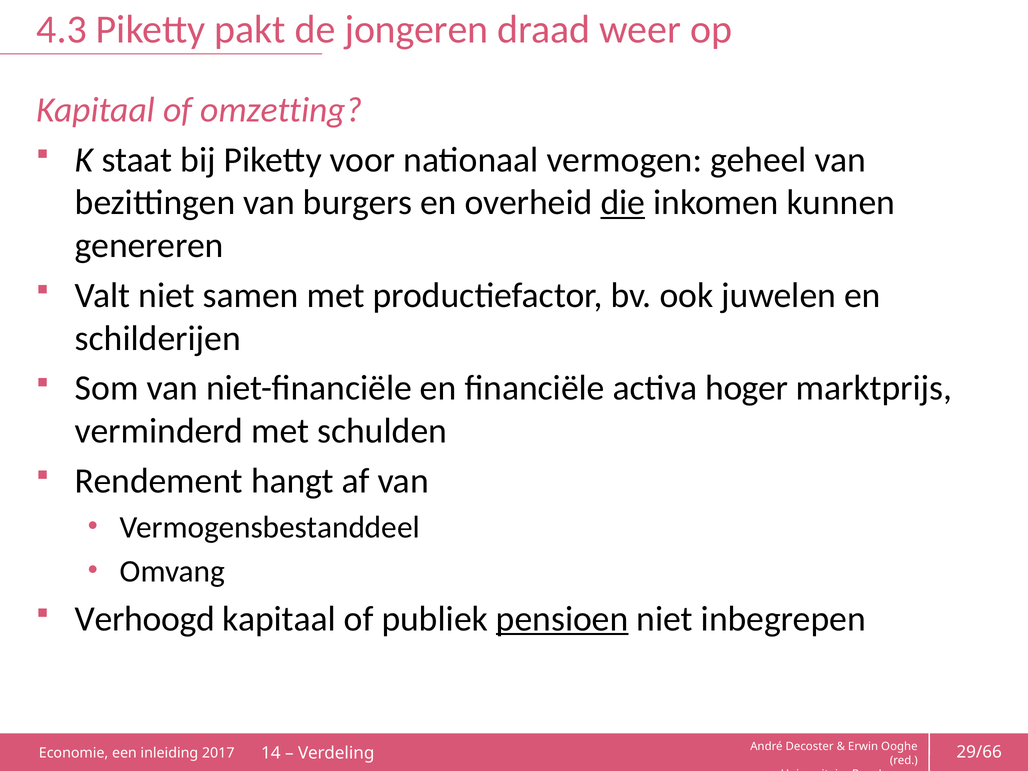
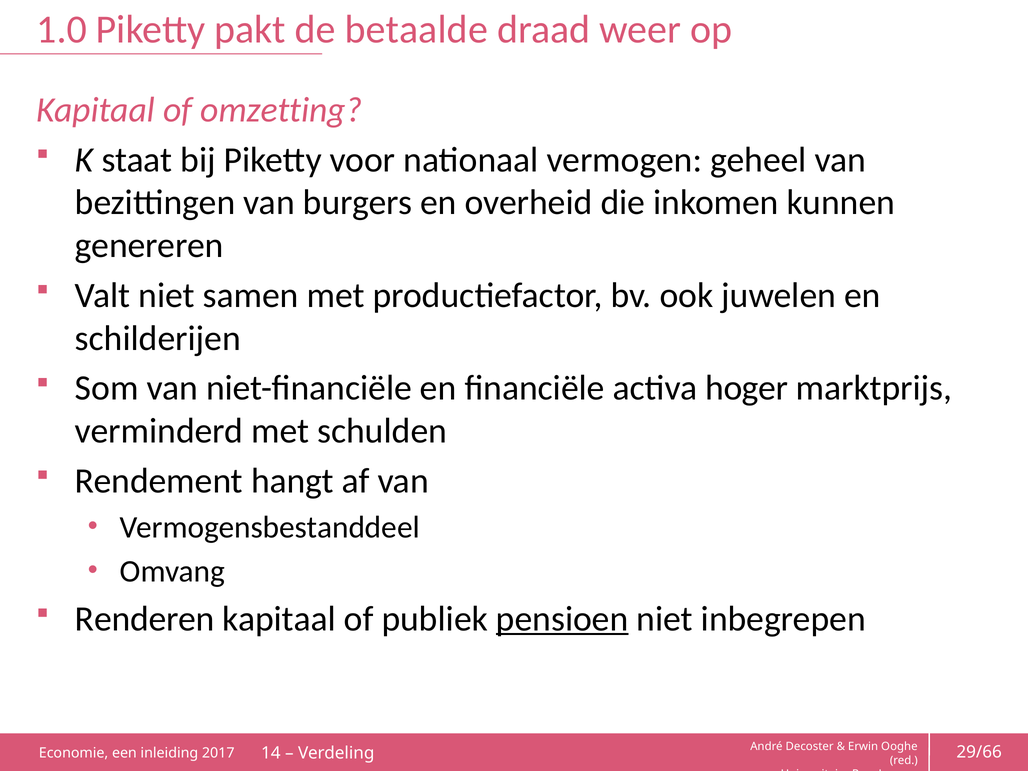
4.3: 4.3 -> 1.0
jongeren: jongeren -> betaalde
die underline: present -> none
Verhoogd: Verhoogd -> Renderen
